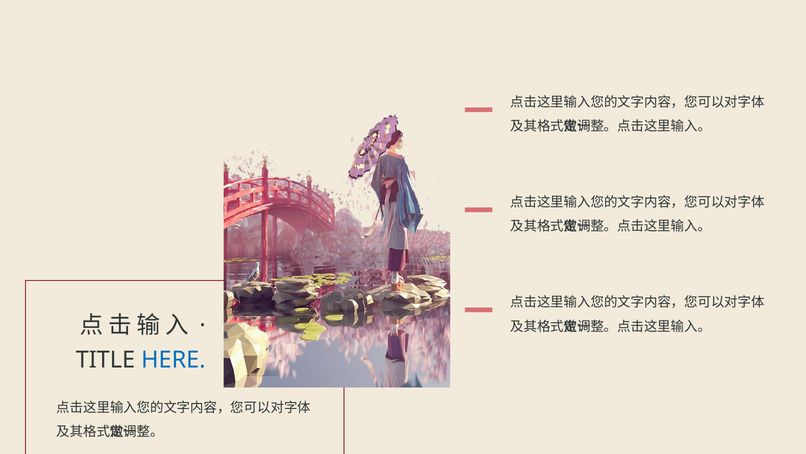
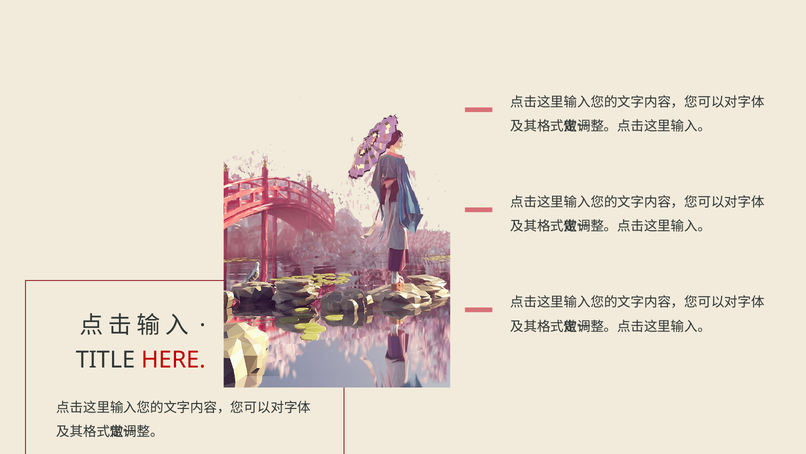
HERE colour: blue -> red
